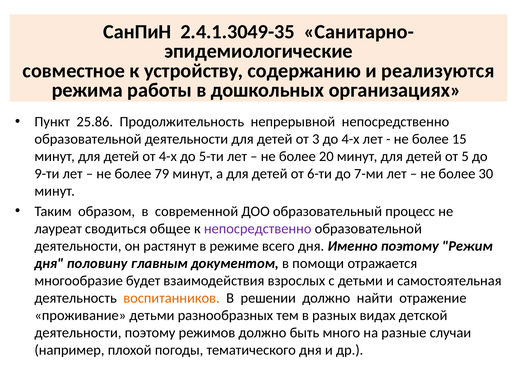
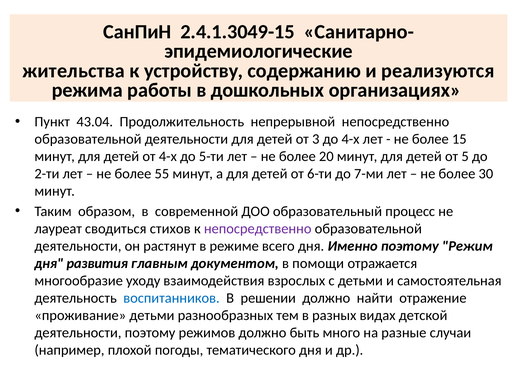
2.4.1.3049-35: 2.4.1.3049-35 -> 2.4.1.3049-15
совместное: совместное -> жительства
25.86: 25.86 -> 43.04
9-ти: 9-ти -> 2-ти
79: 79 -> 55
общее: общее -> стихов
половину: половину -> развития
будет: будет -> уходу
воспитанников colour: orange -> blue
